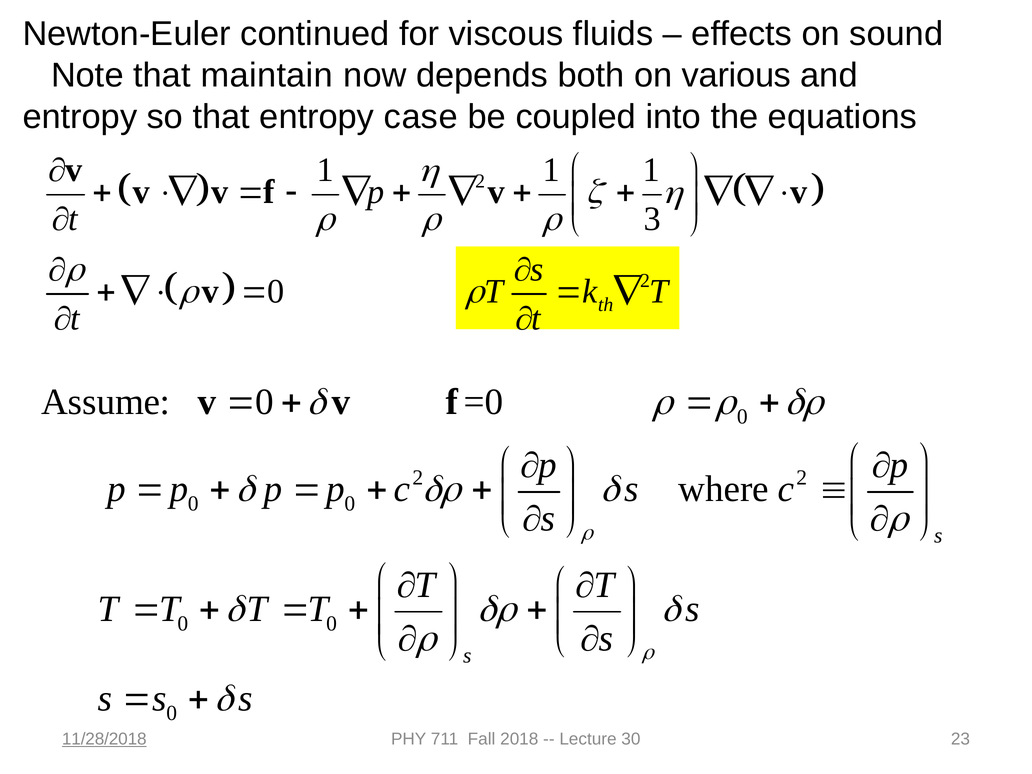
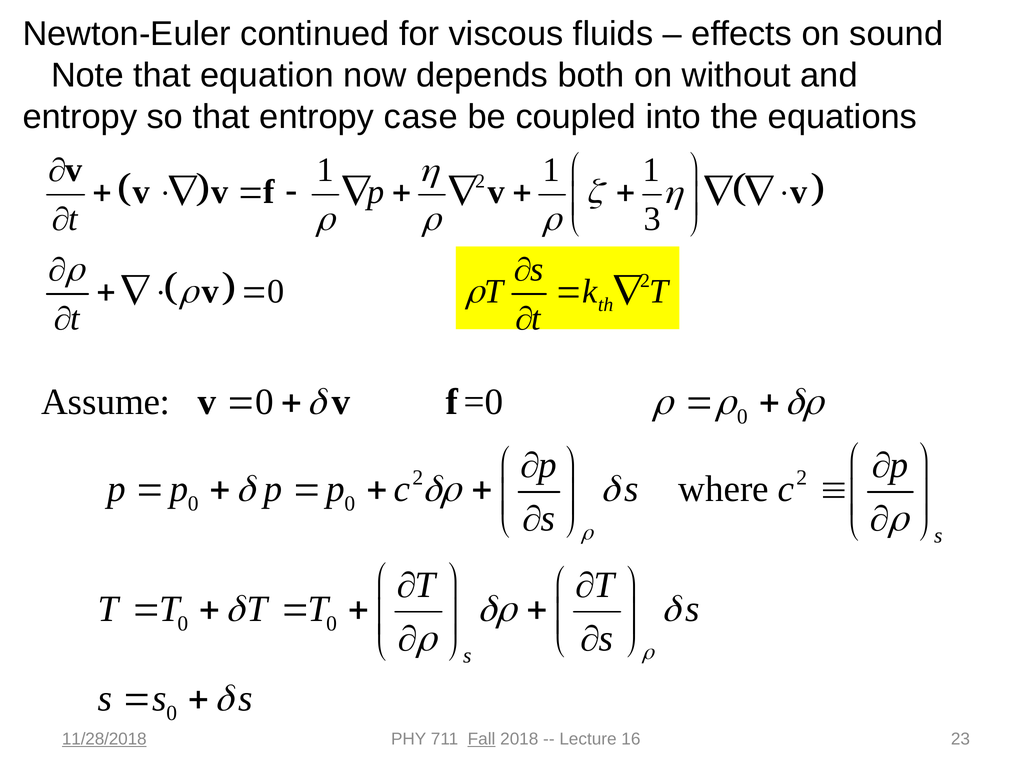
maintain: maintain -> equation
various: various -> without
Fall underline: none -> present
30: 30 -> 16
